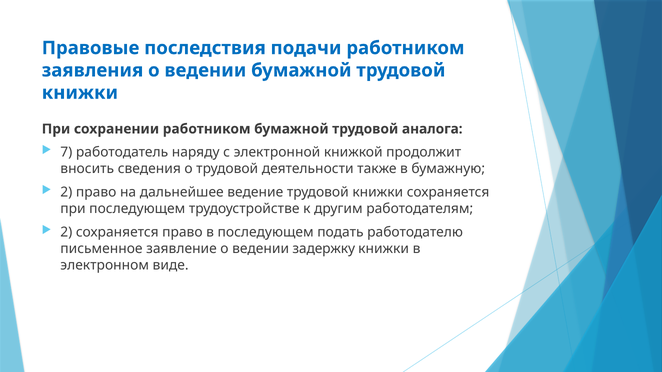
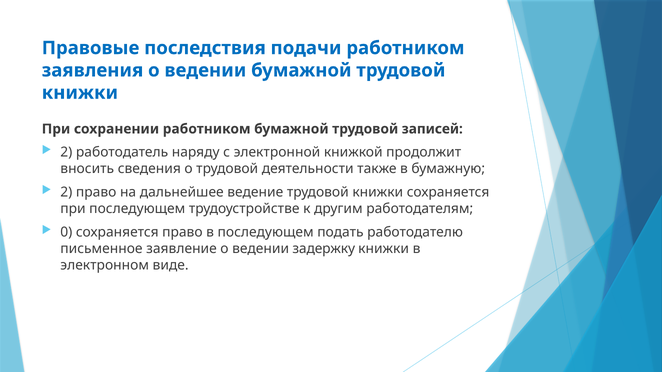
аналога: аналога -> записей
7 at (66, 153): 7 -> 2
2 at (66, 233): 2 -> 0
